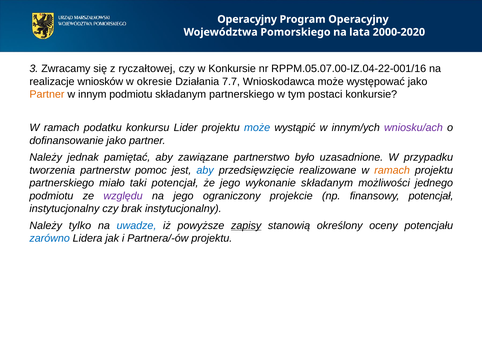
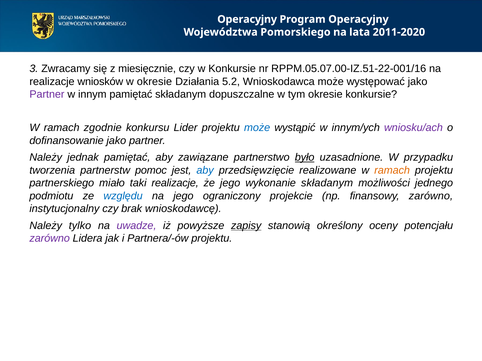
2000-2020: 2000-2020 -> 2011-2020
ryczałtowej: ryczałtowej -> miesięcznie
RPPM.05.07.00-IZ.04-22-001/16: RPPM.05.07.00-IZ.04-22-001/16 -> RPPM.05.07.00-IZ.51-22-001/16
7.7: 7.7 -> 5.2
Partner at (47, 95) colour: orange -> purple
innym podmiotu: podmiotu -> pamiętać
składanym partnerskiego: partnerskiego -> dopuszczalne
tym postaci: postaci -> okresie
podatku: podatku -> zgodnie
było underline: none -> present
taki potencjał: potencjał -> realizacje
względu colour: purple -> blue
finansowy potencjał: potencjał -> zarówno
brak instytucjonalny: instytucjonalny -> wnioskodawcę
uwadze colour: blue -> purple
zarówno at (50, 239) colour: blue -> purple
